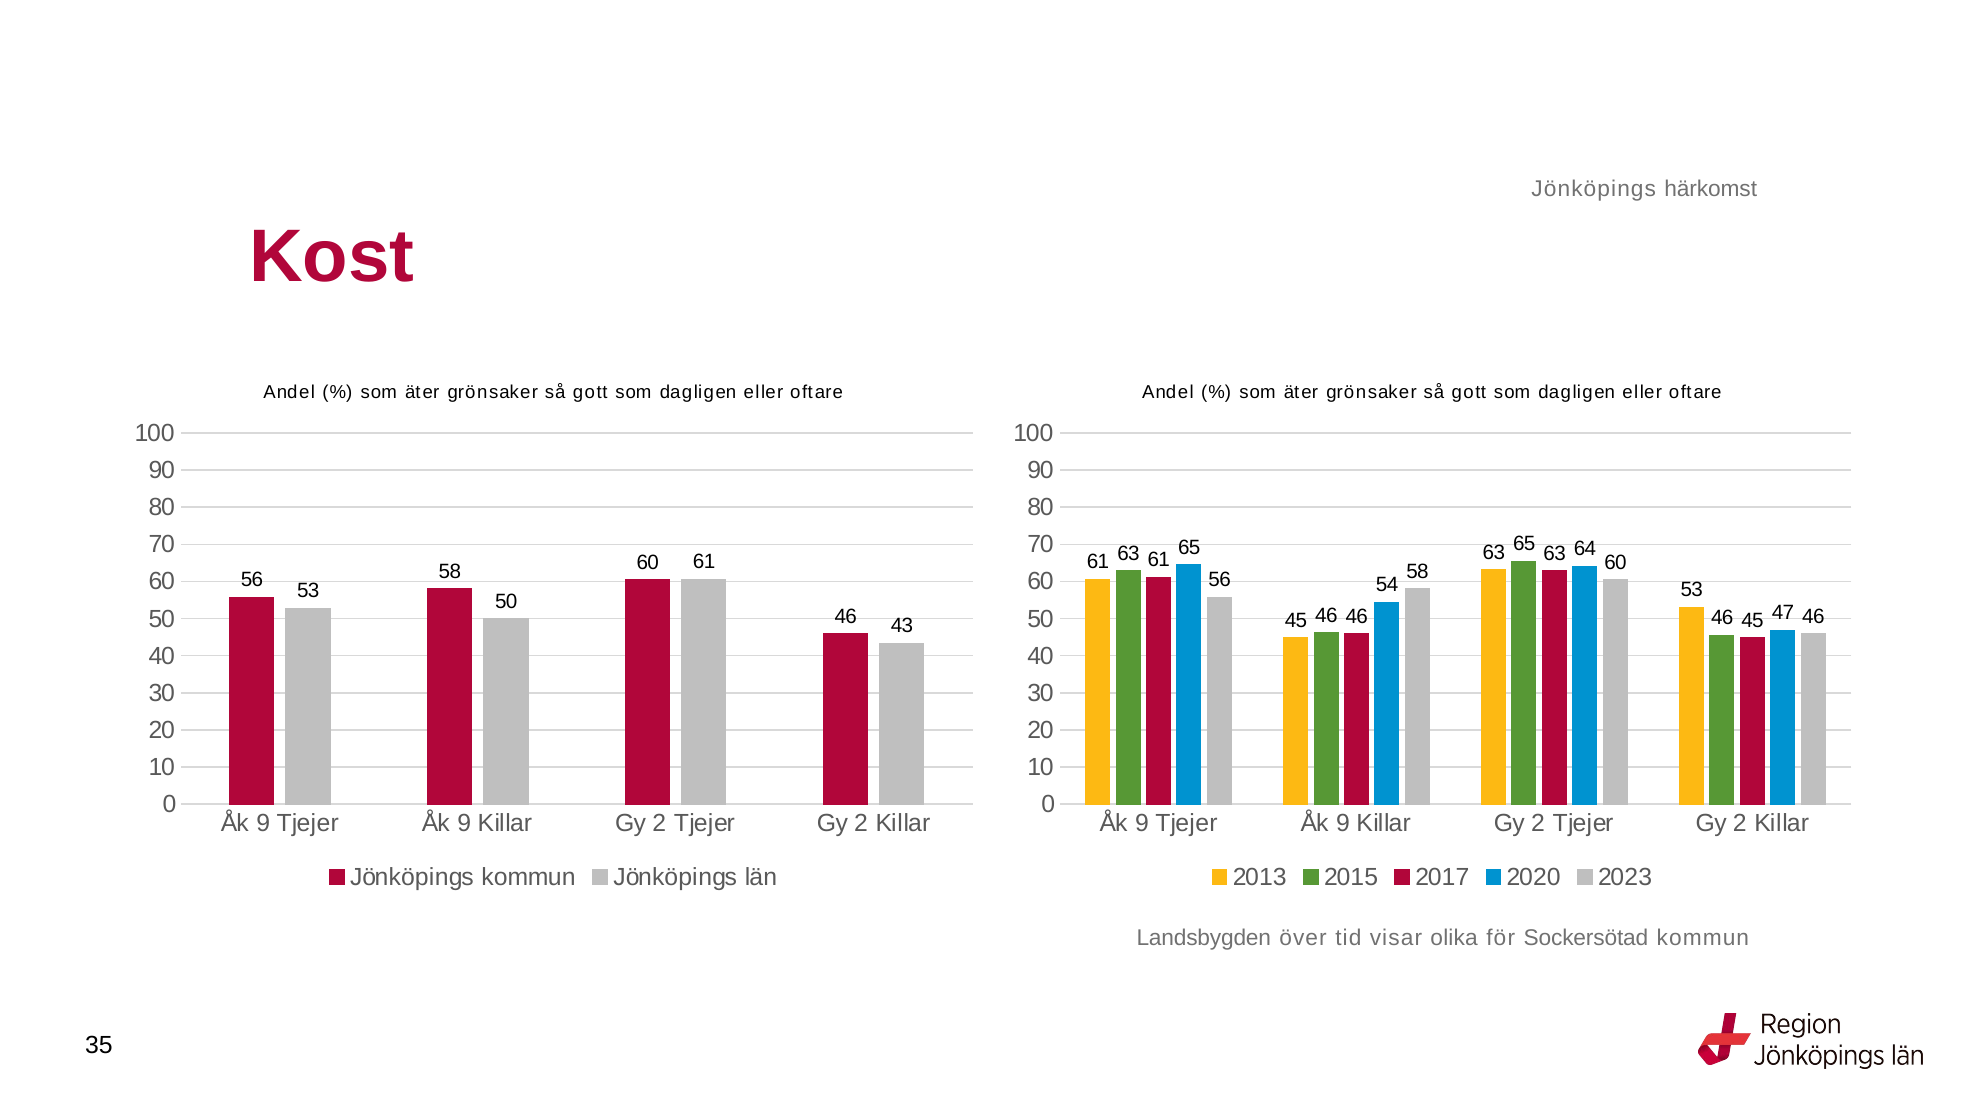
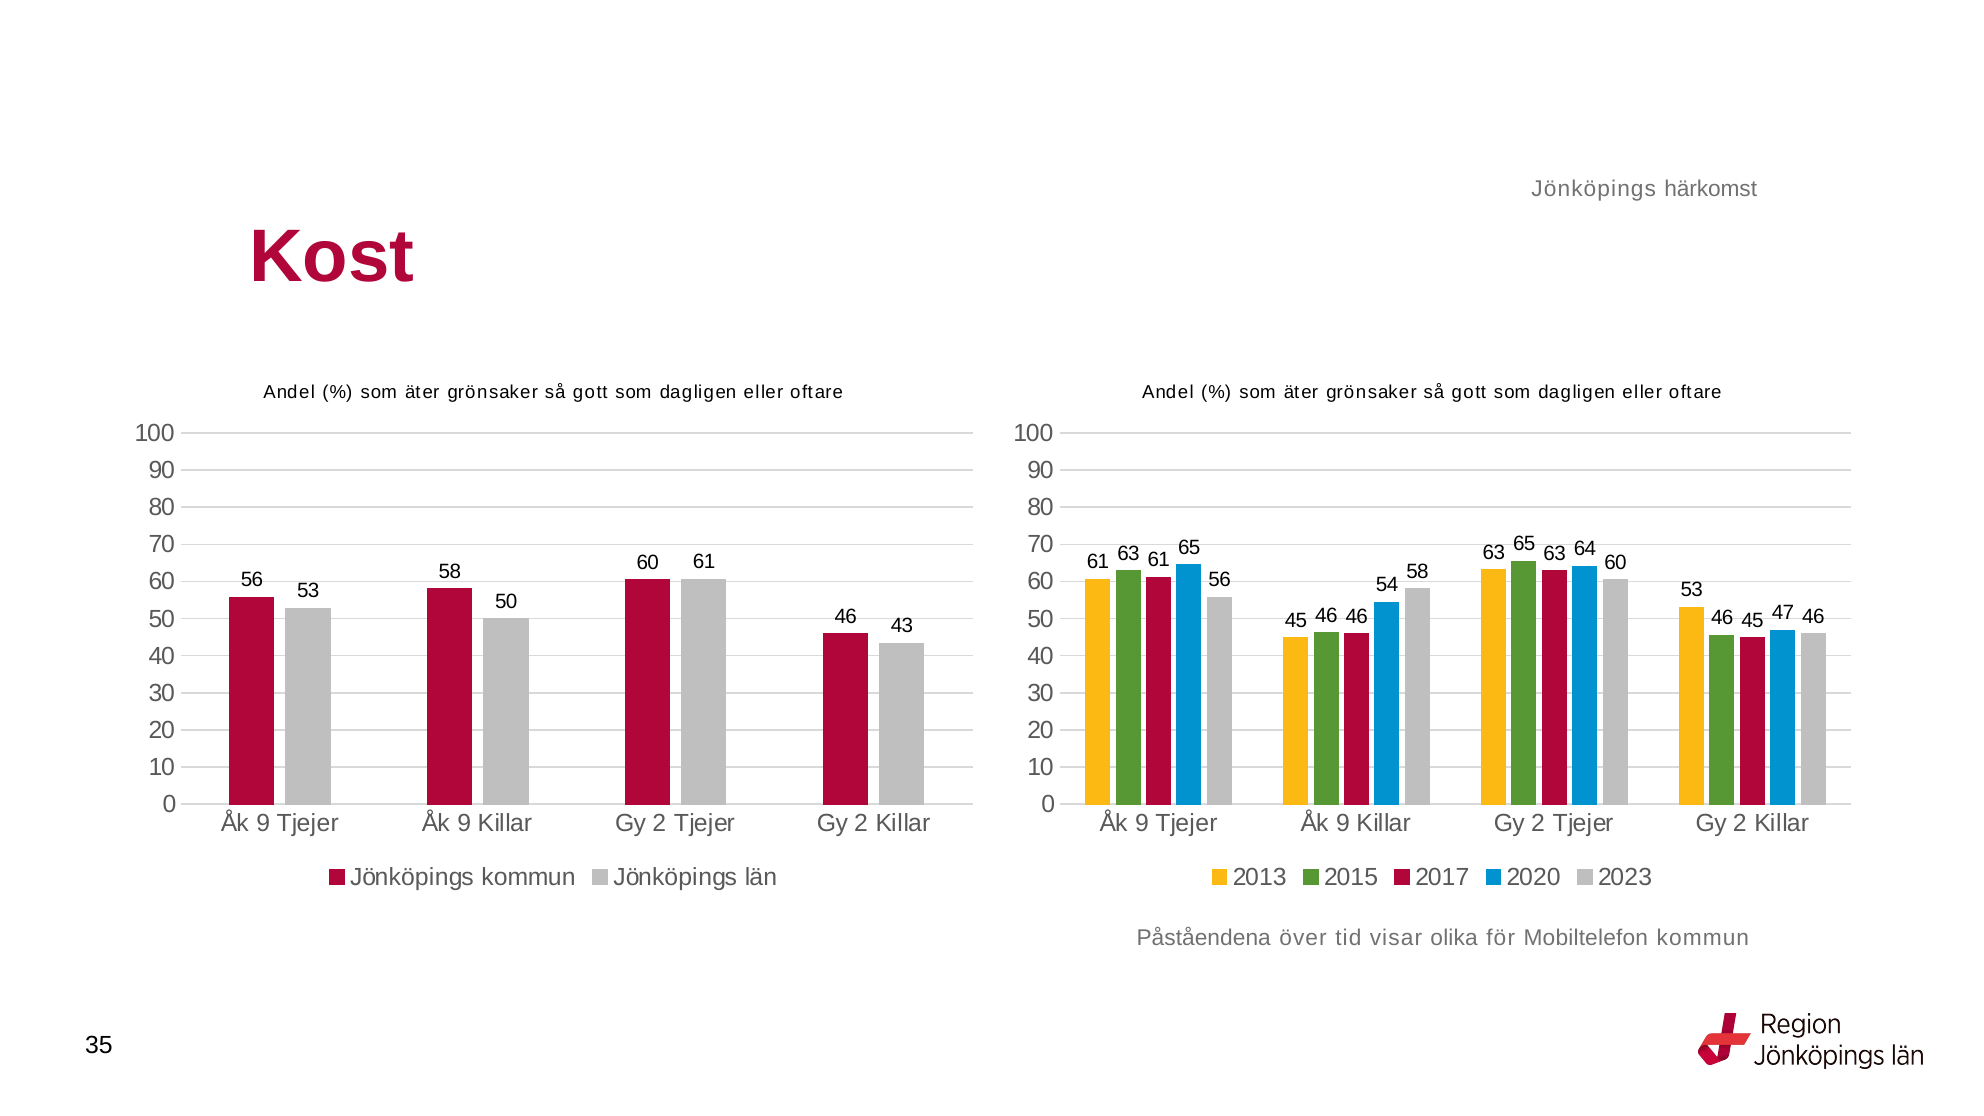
Landsbygden: Landsbygden -> Påståendena
Sockersötad: Sockersötad -> Mobiltelefon
